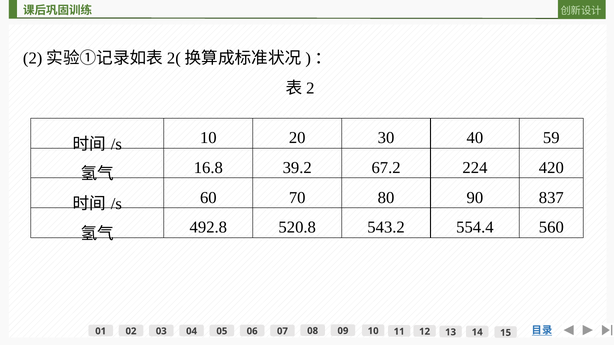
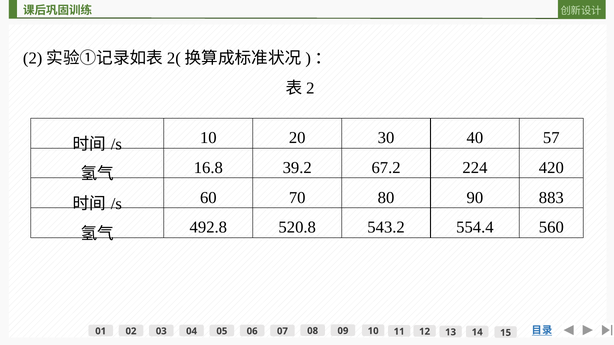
59: 59 -> 57
837: 837 -> 883
